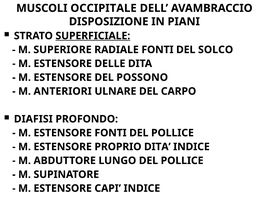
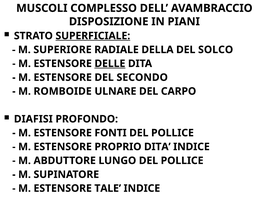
OCCIPITALE: OCCIPITALE -> COMPLESSO
RADIALE FONTI: FONTI -> DELLA
DELLE underline: none -> present
POSSONO: POSSONO -> SECONDO
ANTERIORI: ANTERIORI -> ROMBOIDE
CAPI: CAPI -> TALE
